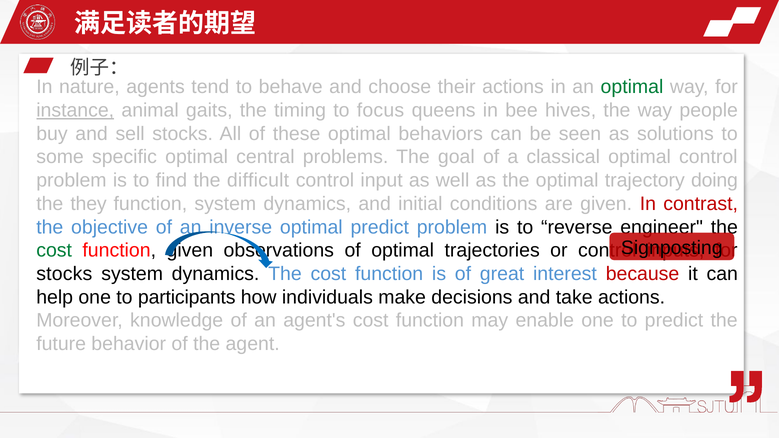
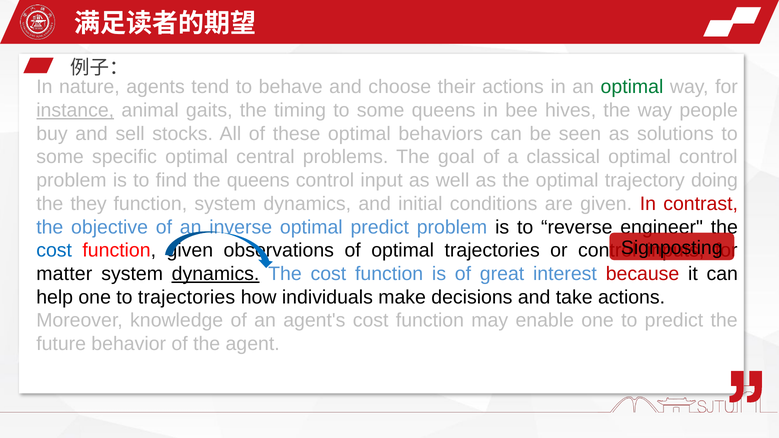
timing to focus: focus -> some
the difficult: difficult -> queens
cost at (54, 251) colour: green -> blue
stocks at (64, 274): stocks -> matter
dynamics at (216, 274) underline: none -> present
to participants: participants -> trajectories
